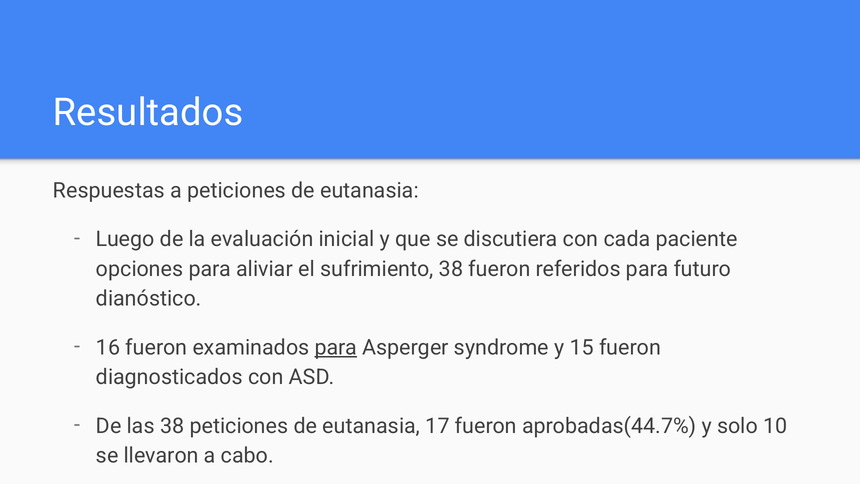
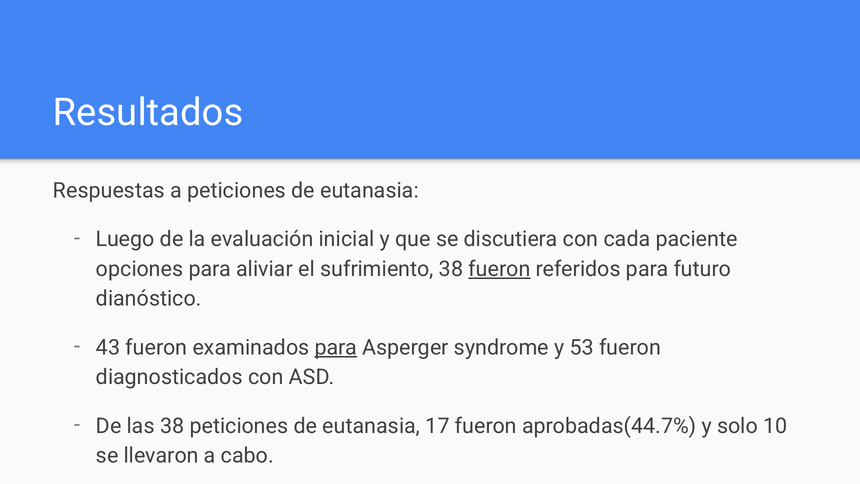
fueron at (499, 269) underline: none -> present
16: 16 -> 43
15: 15 -> 53
